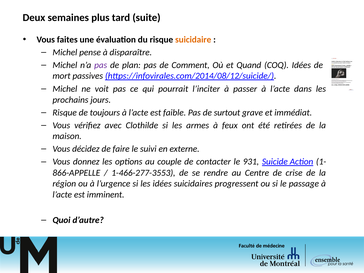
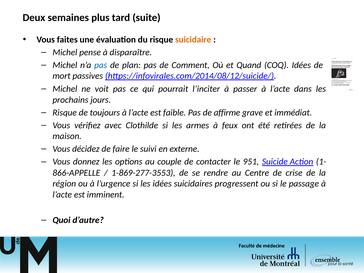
pas at (101, 65) colour: purple -> blue
surtout: surtout -> affirme
931: 931 -> 951
1-466-277-3553: 1-466-277-3553 -> 1-869-277-3553
